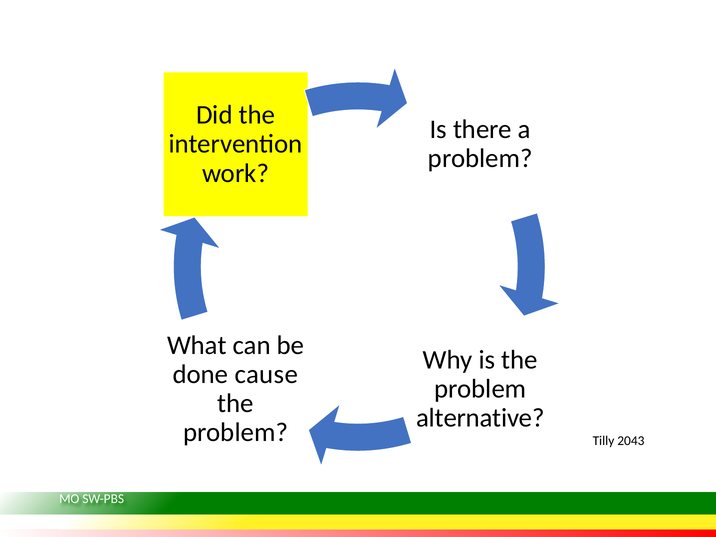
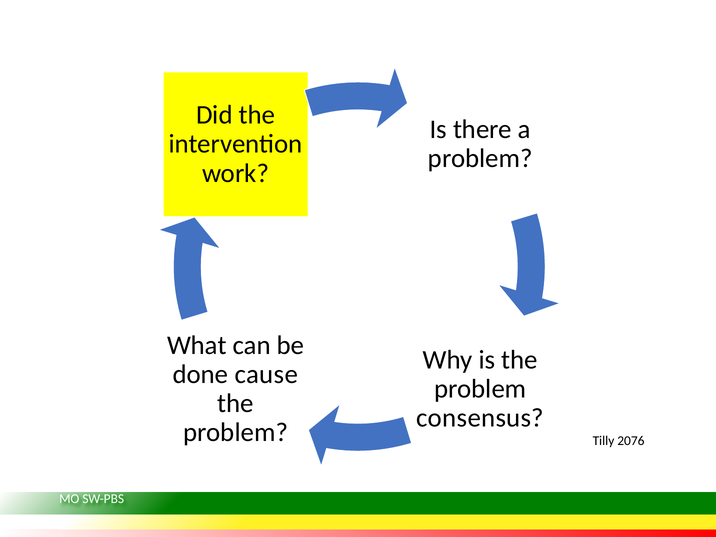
alternative: alternative -> consensus
2043: 2043 -> 2076
